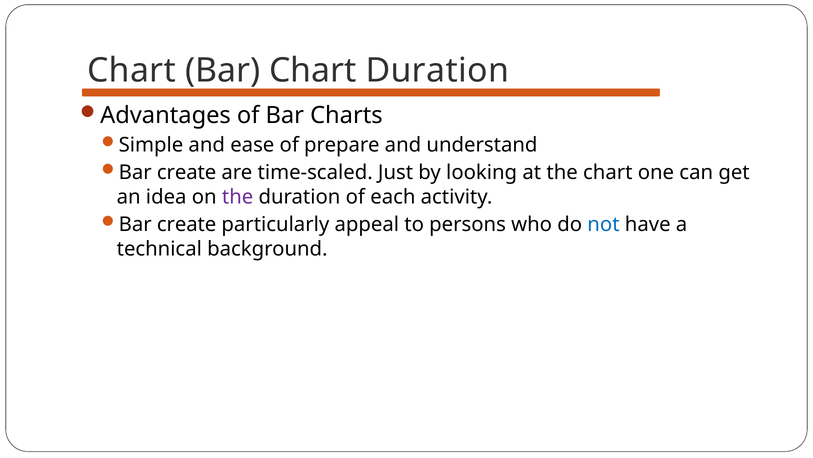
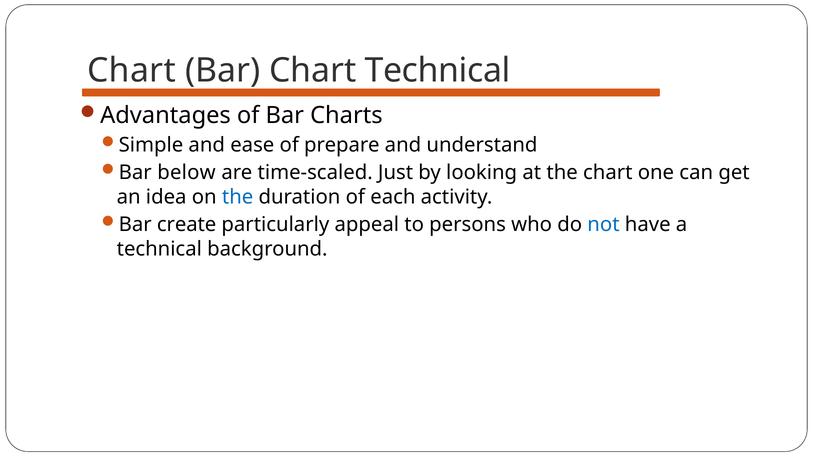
Chart Duration: Duration -> Technical
create at (187, 172): create -> below
the at (238, 197) colour: purple -> blue
